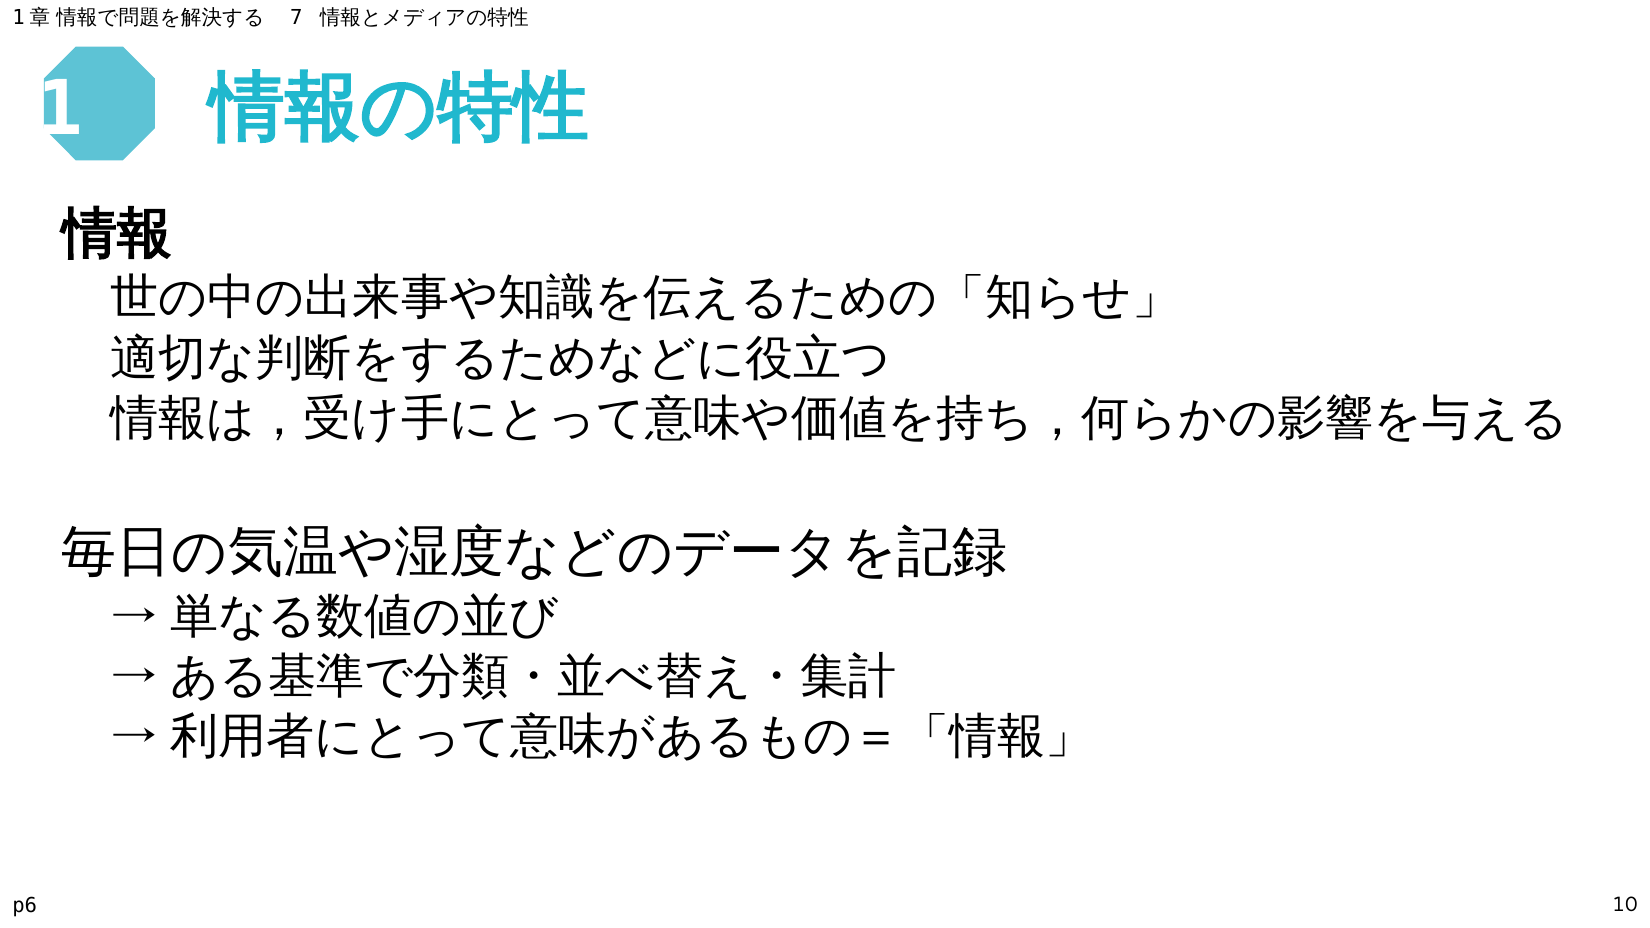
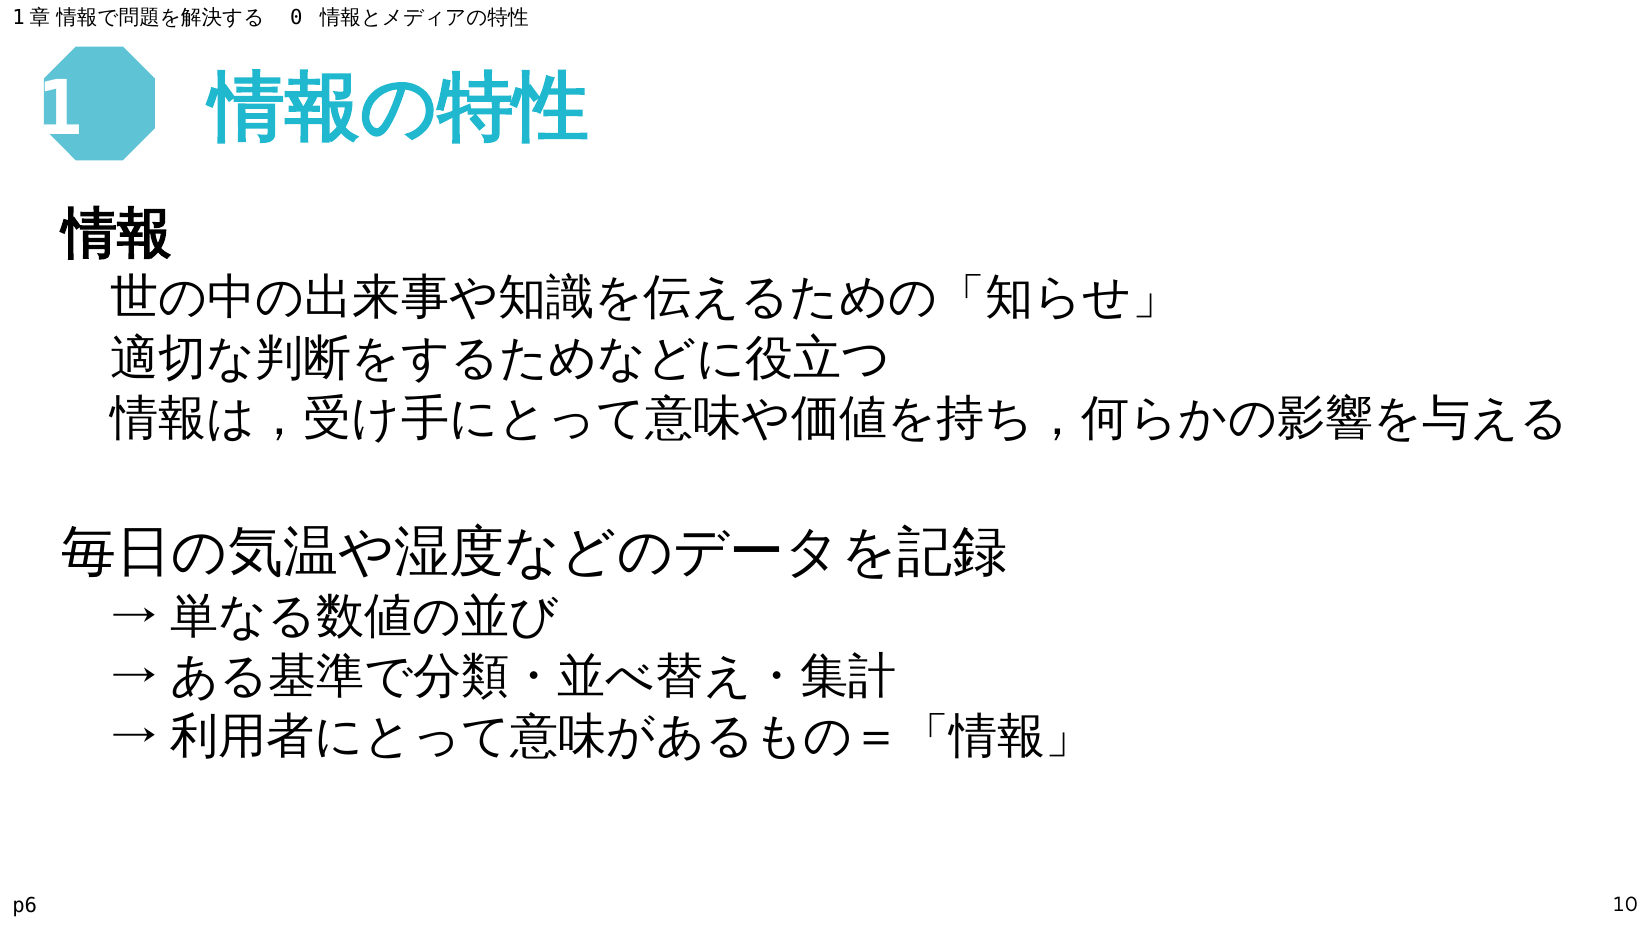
7: 7 -> 0
